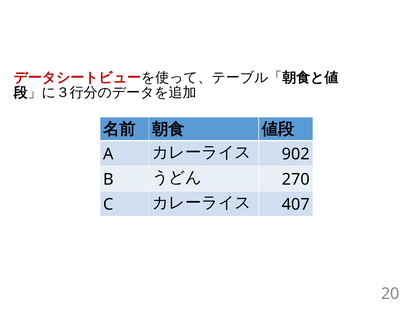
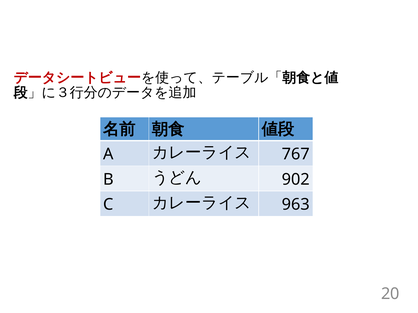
902: 902 -> 767
270: 270 -> 902
407: 407 -> 963
